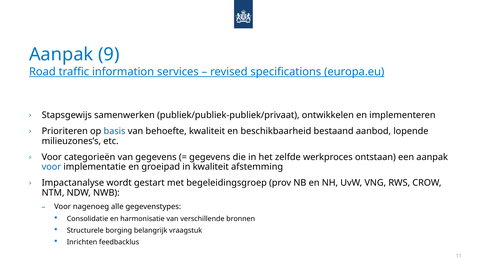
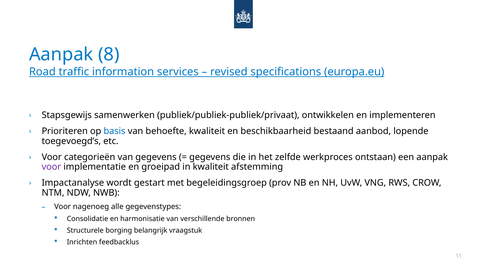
9: 9 -> 8
milieuzones’s: milieuzones’s -> toegevoegd’s
voor at (51, 167) colour: blue -> purple
